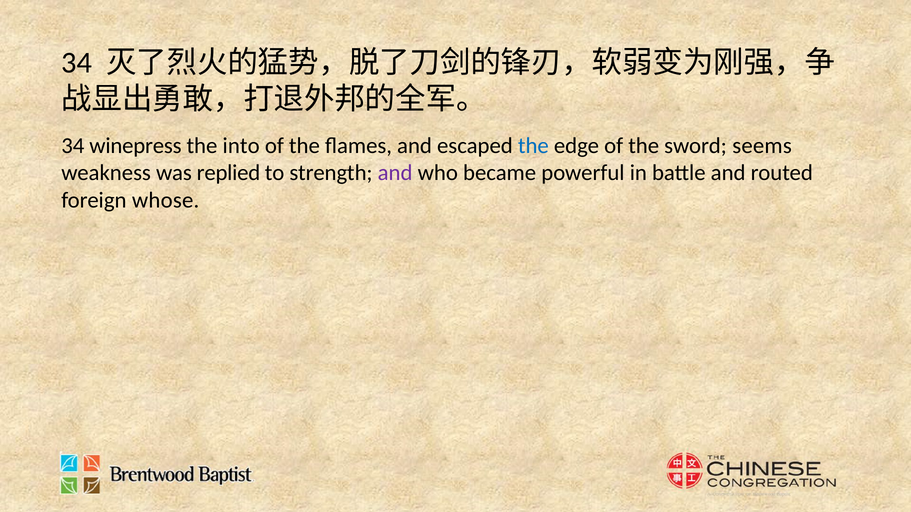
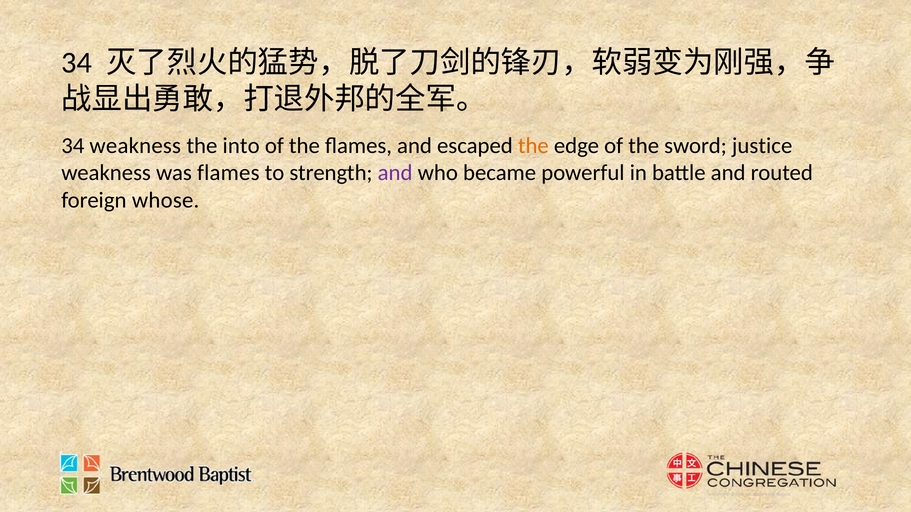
34 winepress: winepress -> weakness
the at (533, 146) colour: blue -> orange
seems: seems -> justice
was replied: replied -> flames
